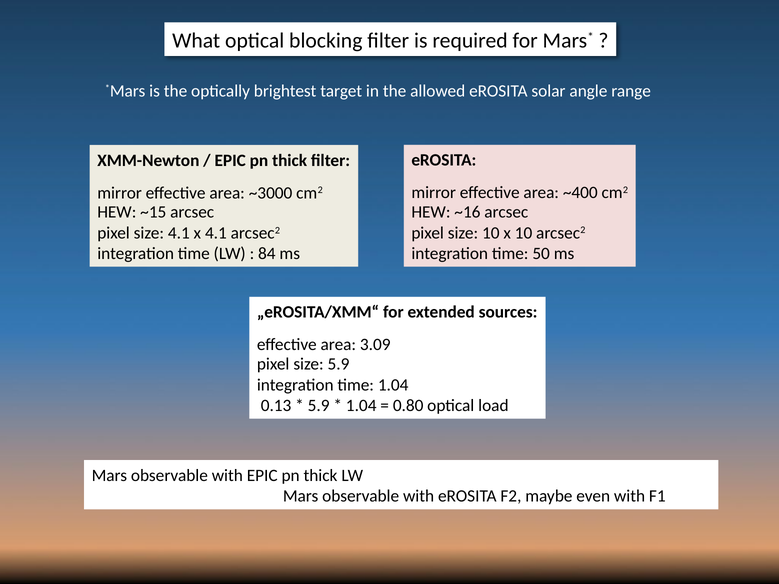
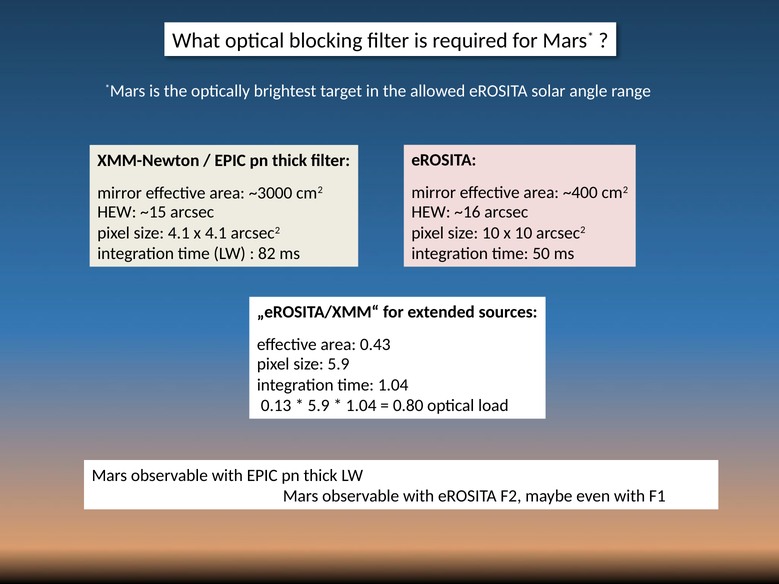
84: 84 -> 82
3.09: 3.09 -> 0.43
